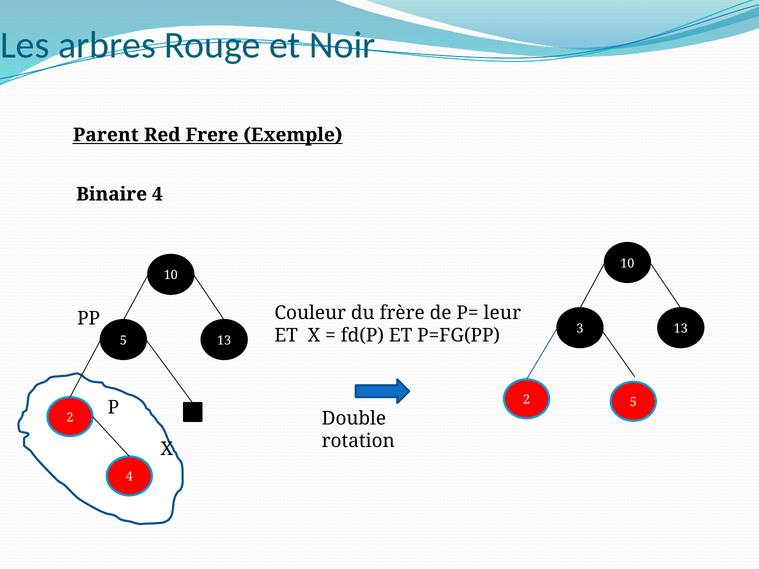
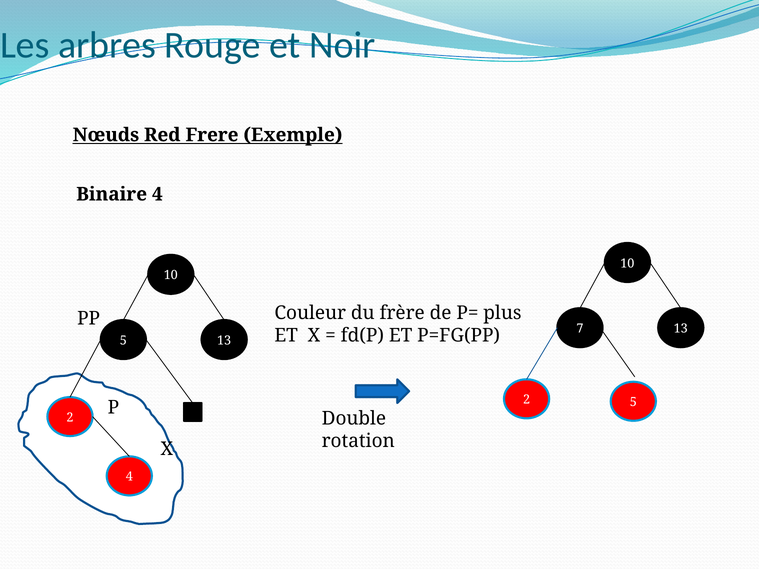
Parent: Parent -> Nœuds
leur: leur -> plus
3: 3 -> 7
